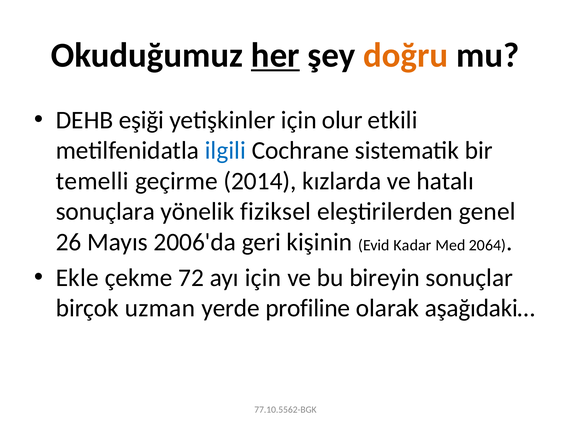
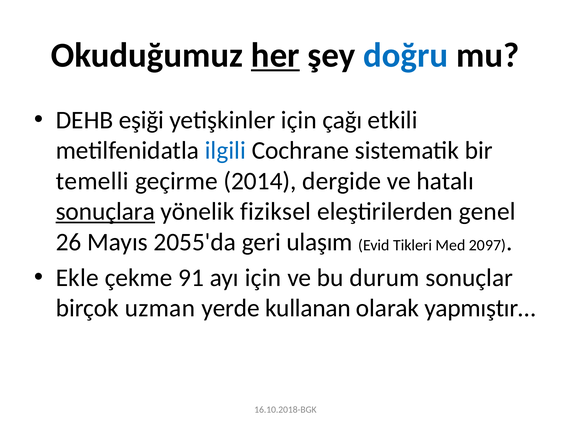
doğru colour: orange -> blue
olur: olur -> çağı
kızlarda: kızlarda -> dergide
sonuçlara underline: none -> present
2006'da: 2006'da -> 2055'da
kişinin: kişinin -> ulaşım
Kadar: Kadar -> Tikleri
2064: 2064 -> 2097
72: 72 -> 91
bireyin: bireyin -> durum
profiline: profiline -> kullanan
aşağıdaki…: aşağıdaki… -> yapmıştır…
77.10.5562-BGK: 77.10.5562-BGK -> 16.10.2018-BGK
